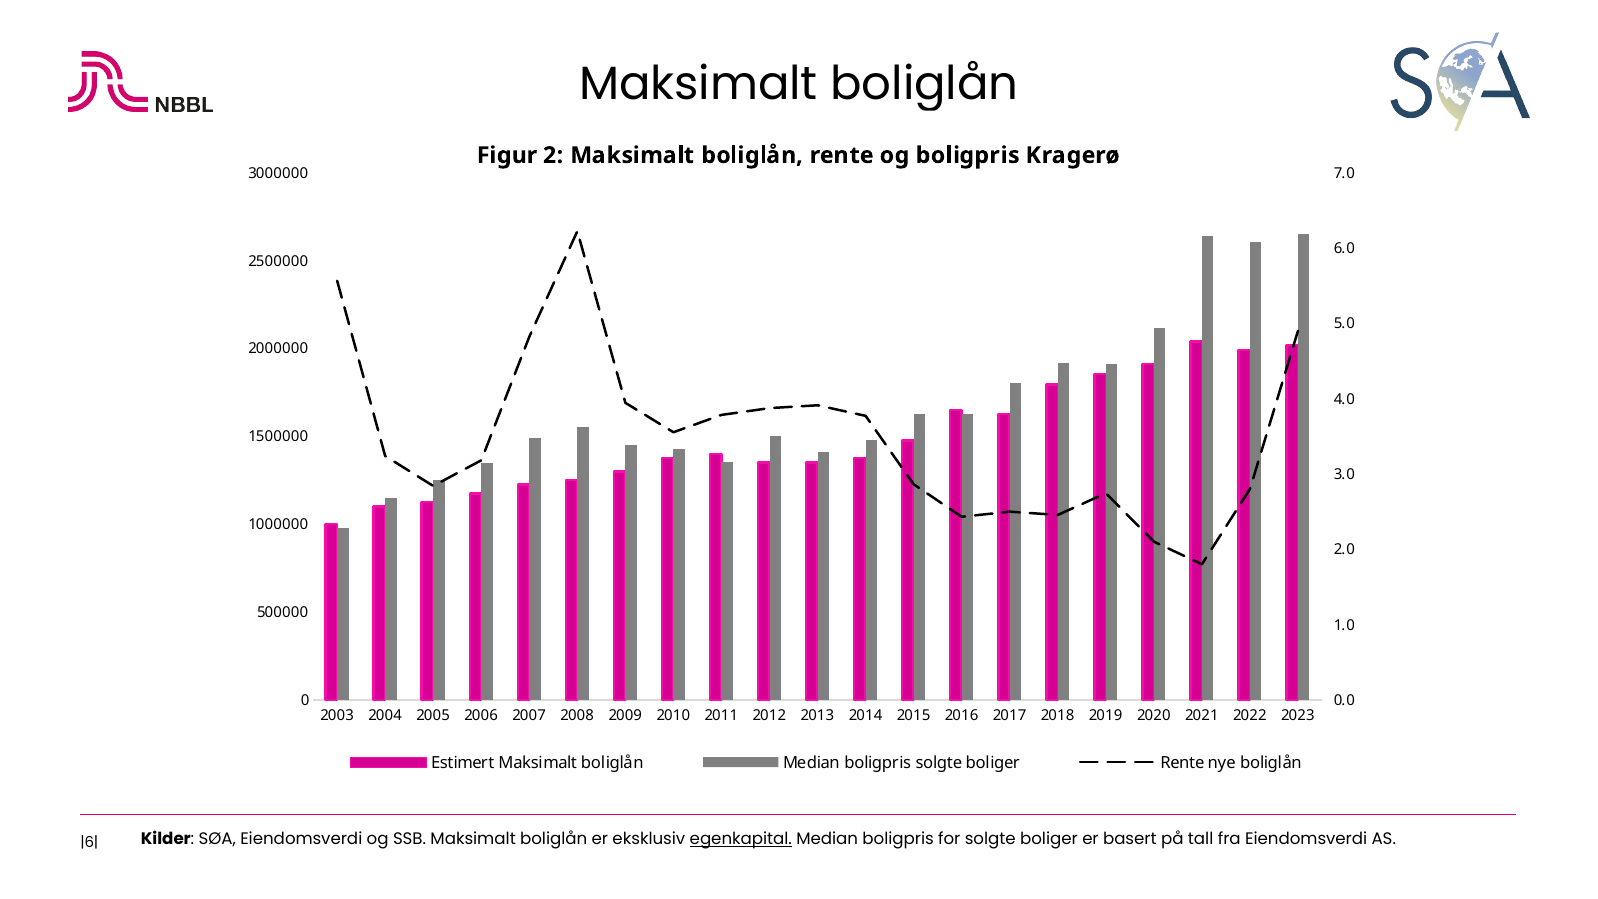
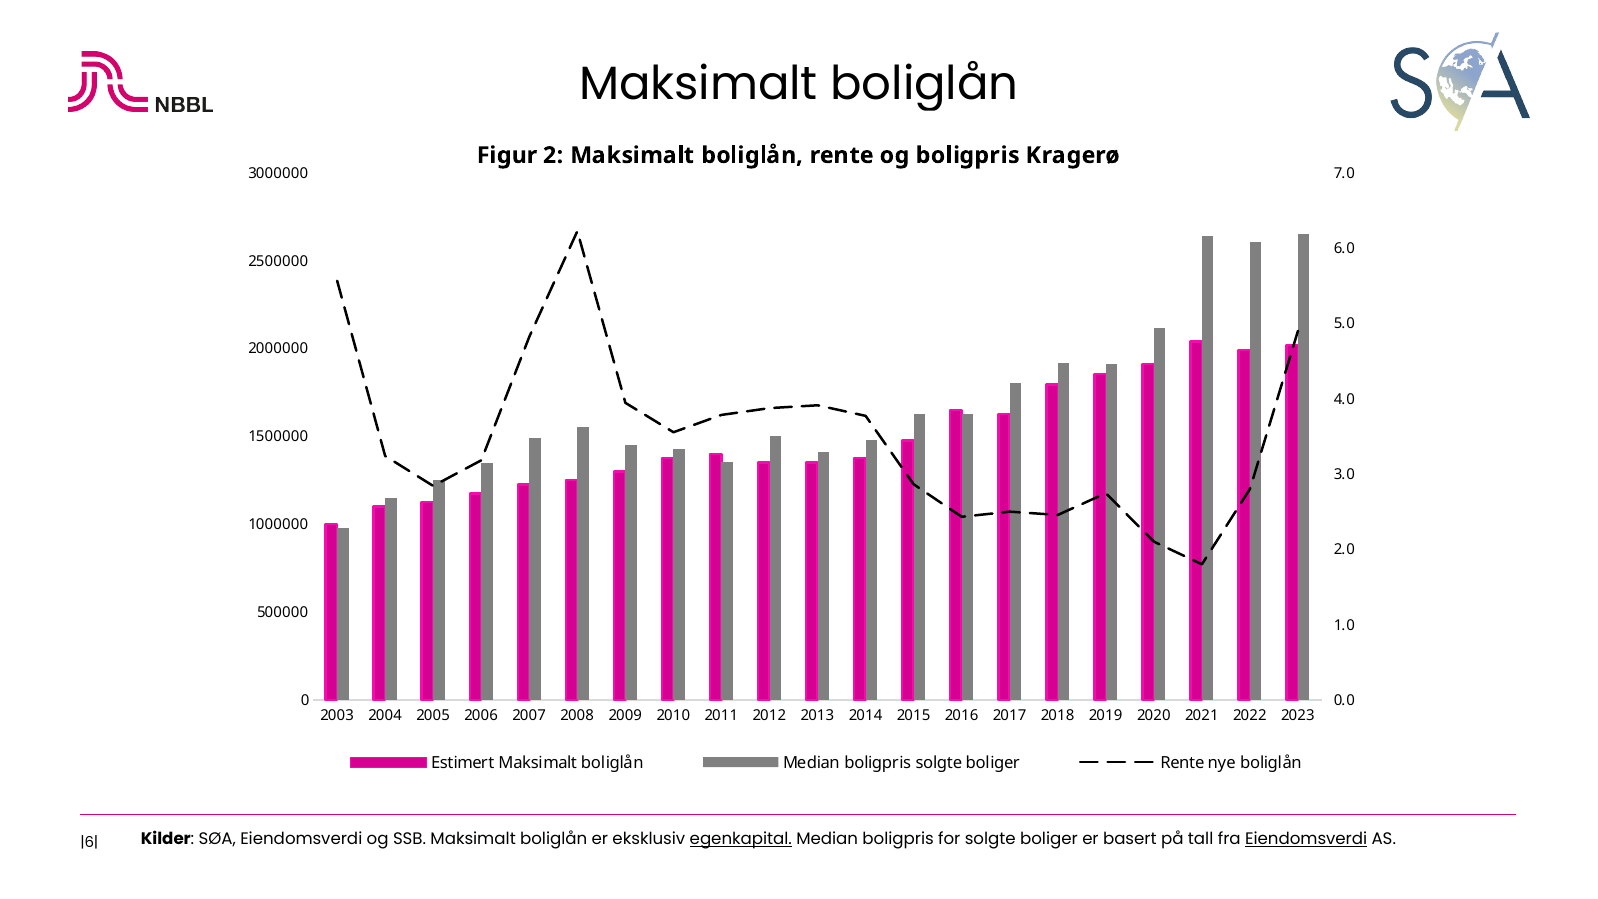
Eiendomsverdi at (1306, 839) underline: none -> present
